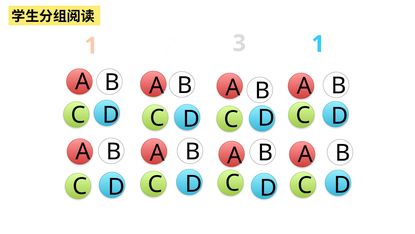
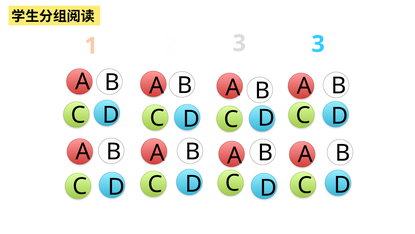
3 1: 1 -> 3
